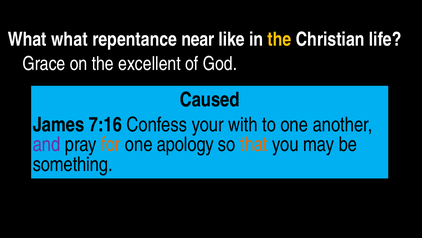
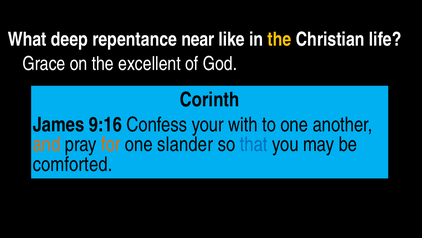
What what: what -> deep
Caused: Caused -> Corinth
7:16: 7:16 -> 9:16
and colour: purple -> orange
apology: apology -> slander
that colour: orange -> blue
something: something -> comforted
